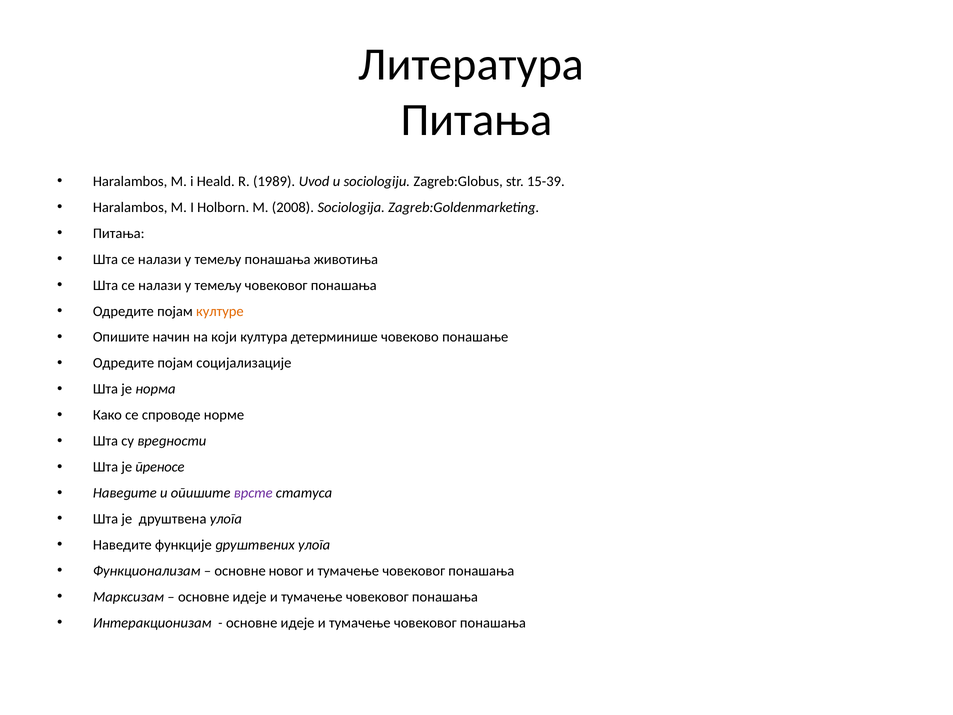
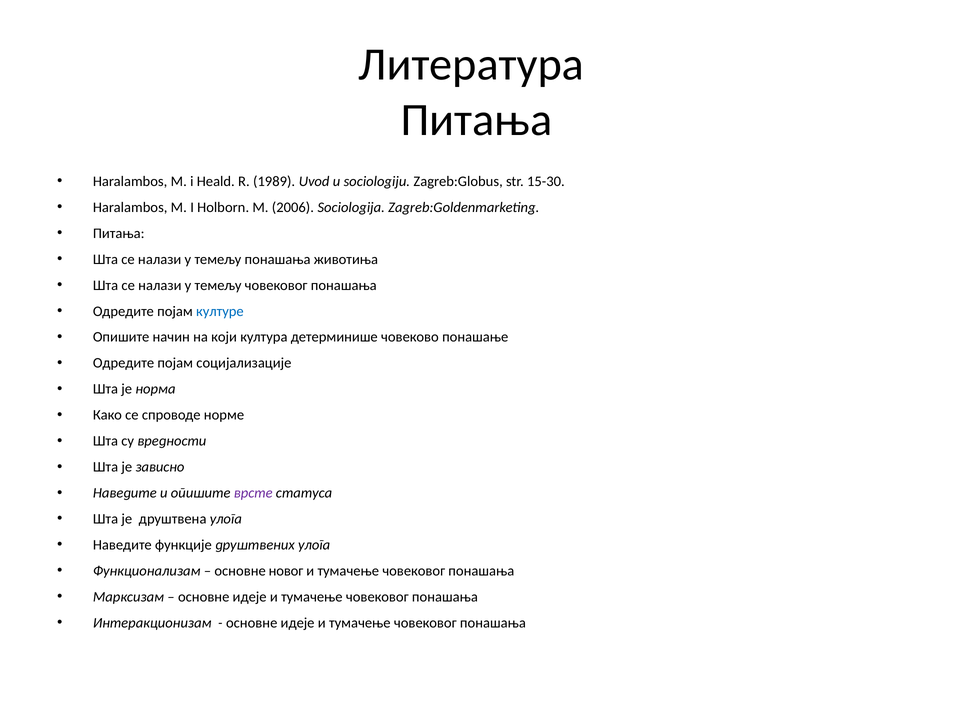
15-39: 15-39 -> 15-30
2008: 2008 -> 2006
културе colour: orange -> blue
преносе: преносе -> зависно
